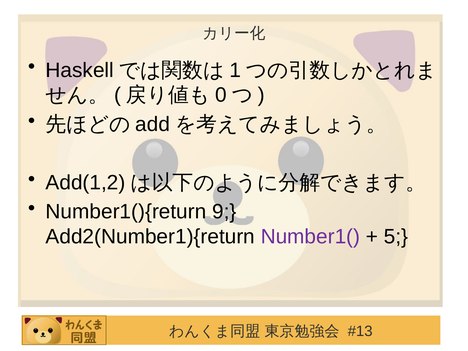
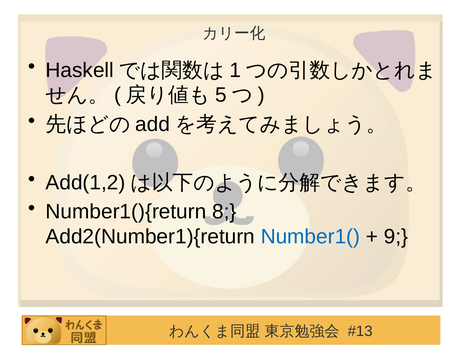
0: 0 -> 5
9: 9 -> 8
Number1( colour: purple -> blue
5: 5 -> 9
